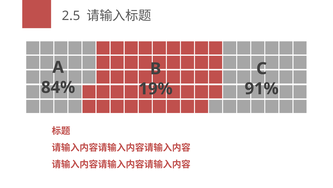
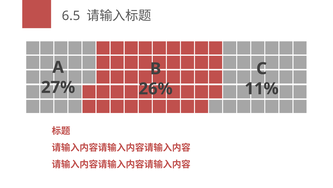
2.5: 2.5 -> 6.5
84%: 84% -> 27%
91%: 91% -> 11%
19%: 19% -> 26%
